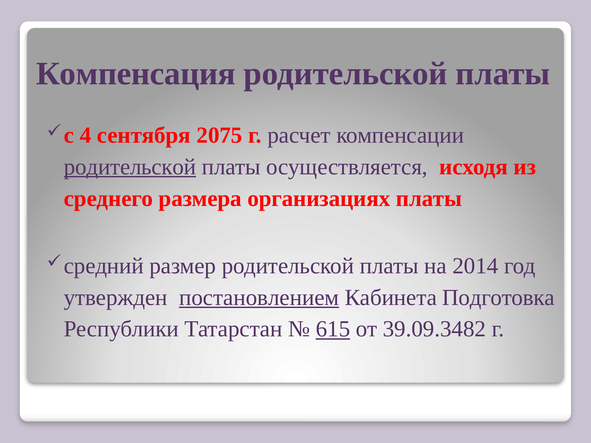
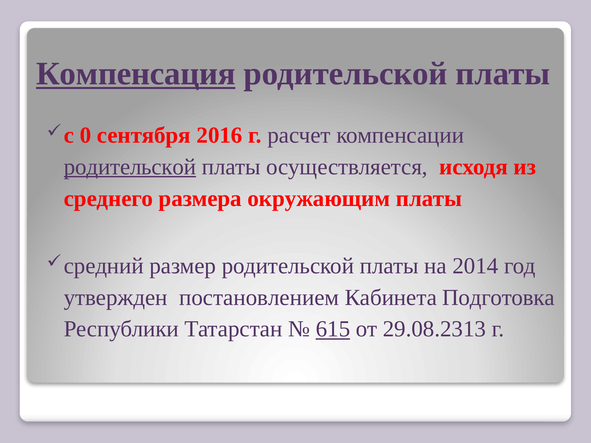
Компенсация underline: none -> present
4: 4 -> 0
2075: 2075 -> 2016
организациях: организациях -> окружающим
постановлением underline: present -> none
39.09.3482: 39.09.3482 -> 29.08.2313
